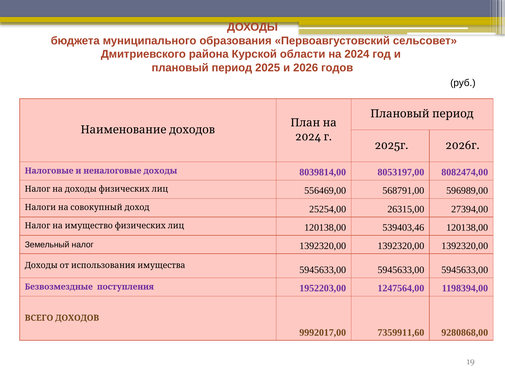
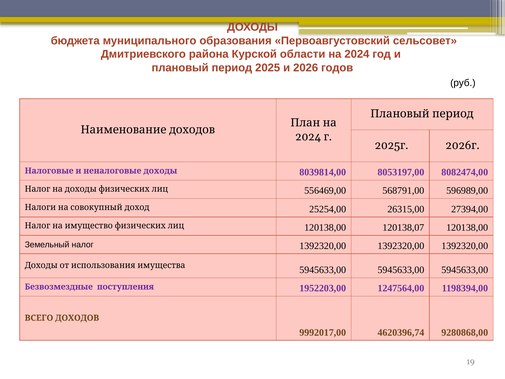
539403,46: 539403,46 -> 120138,07
7359911,60: 7359911,60 -> 4620396,74
